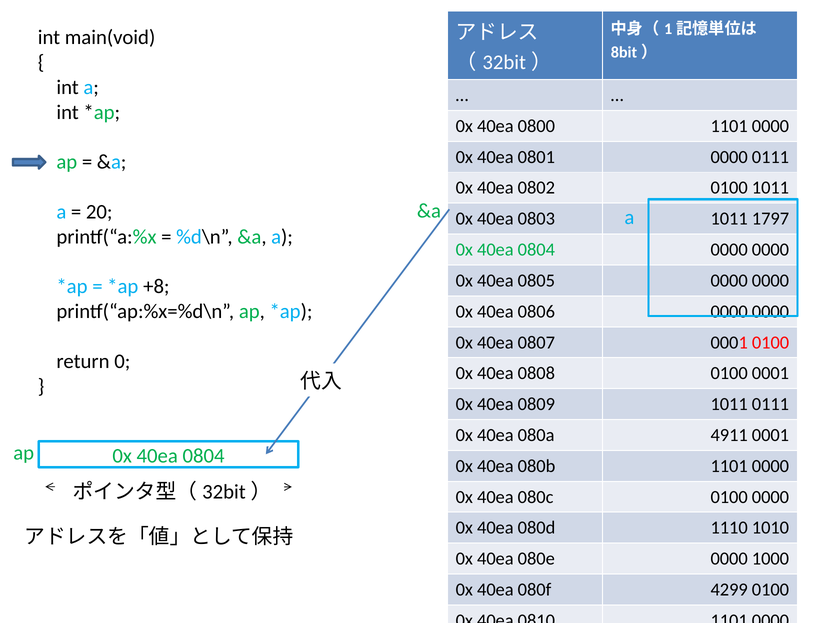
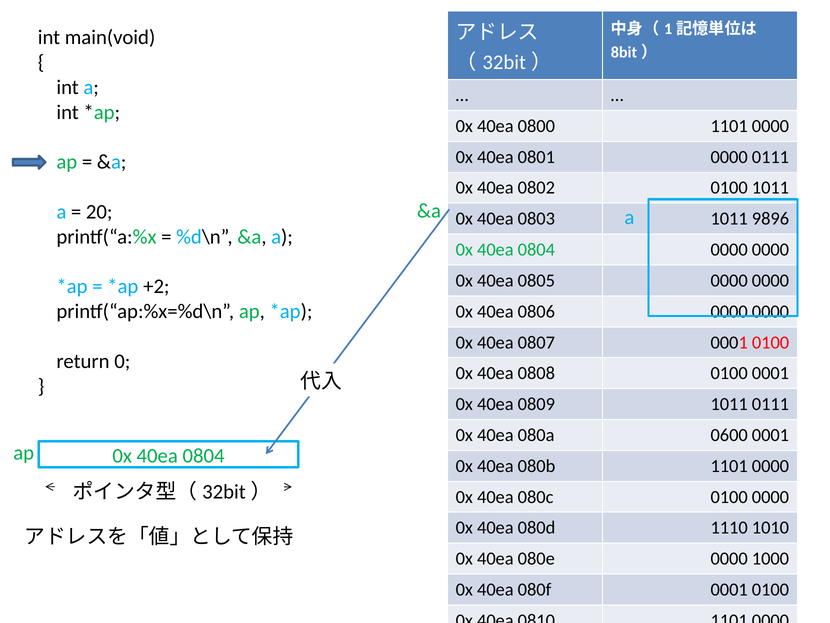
1797: 1797 -> 9896
+8: +8 -> +2
4911: 4911 -> 0600
080f 4299: 4299 -> 0001
